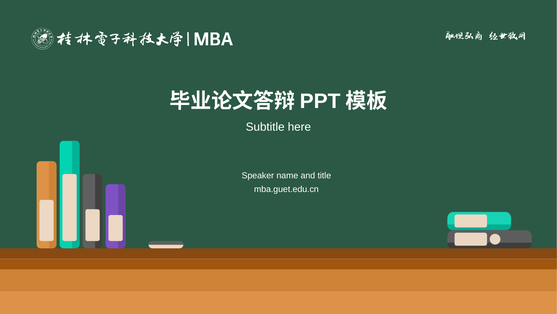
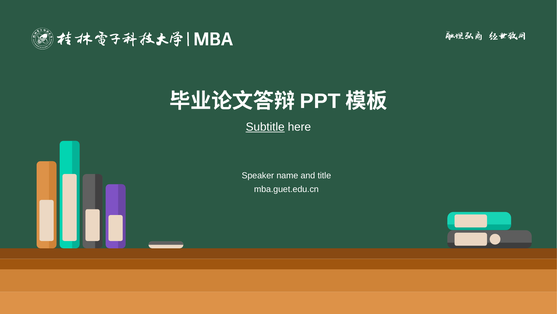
Subtitle underline: none -> present
